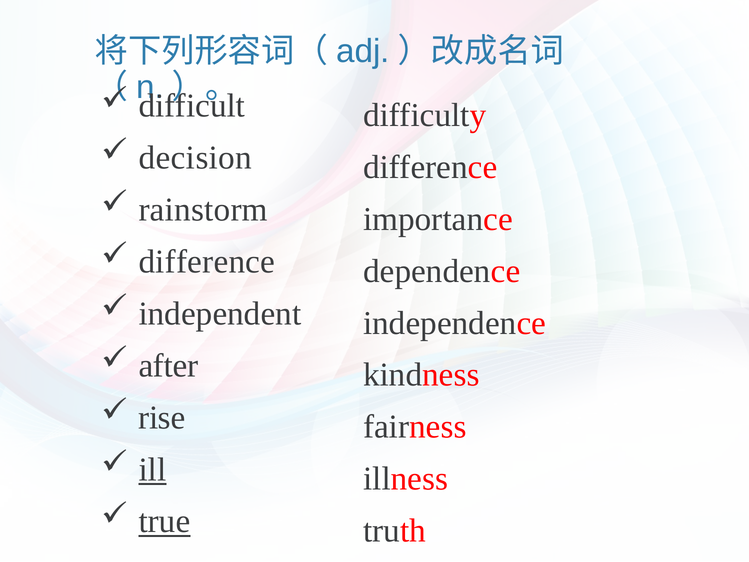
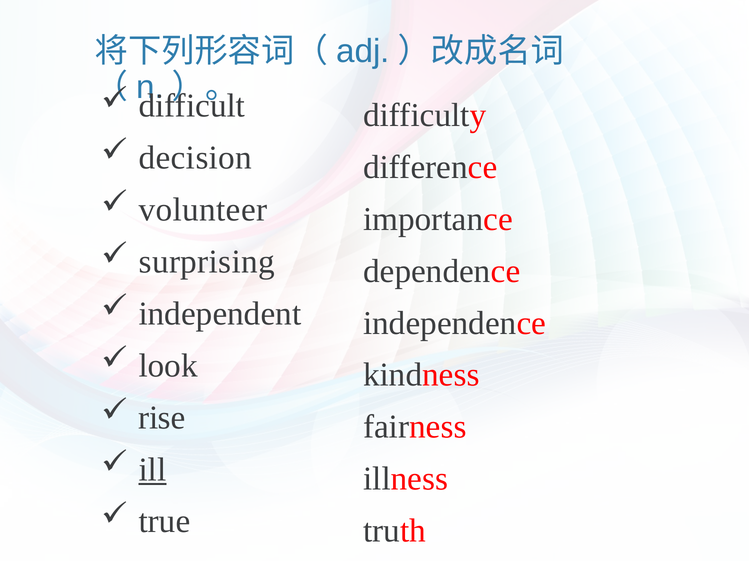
rainstorm: rainstorm -> volunteer
difference at (207, 262): difference -> surprising
after: after -> look
true underline: present -> none
